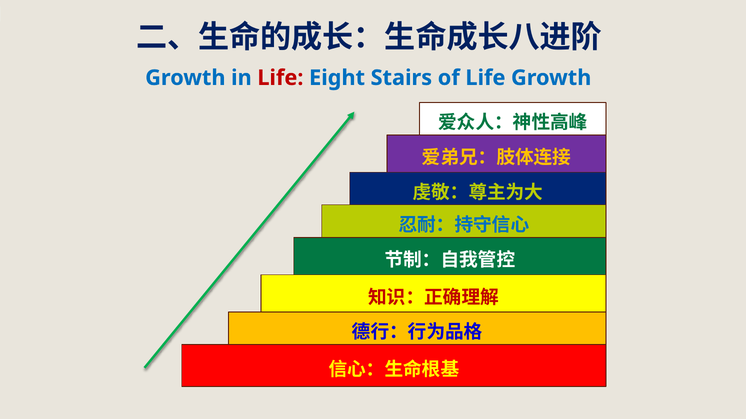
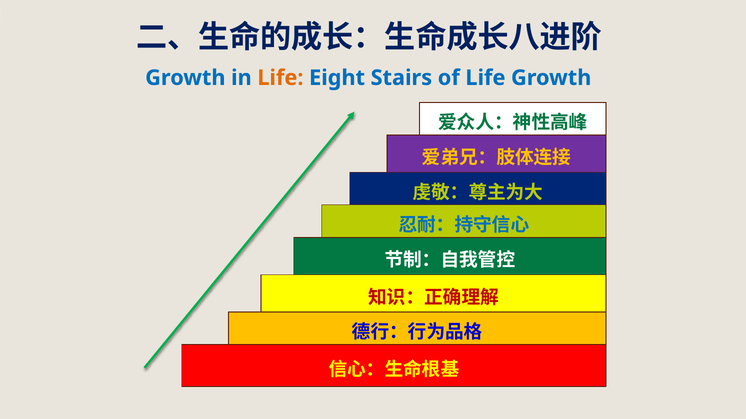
Life at (280, 78) colour: red -> orange
